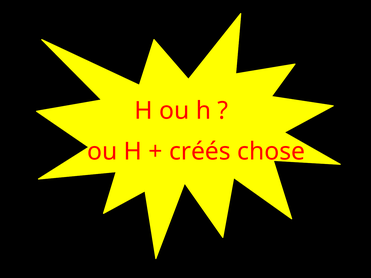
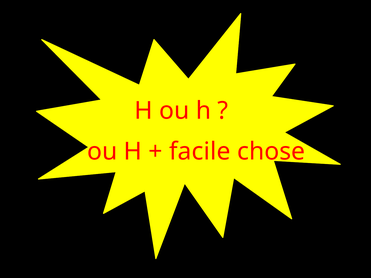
créés: créés -> facile
